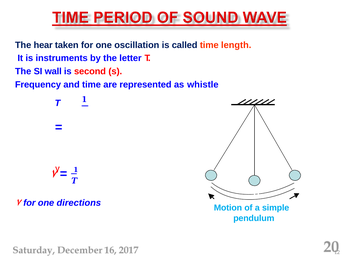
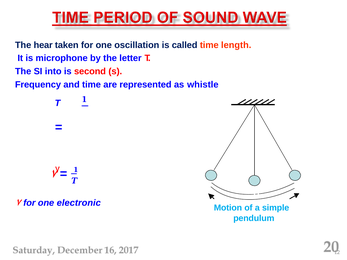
instruments: instruments -> microphone
wall: wall -> into
directions: directions -> electronic
